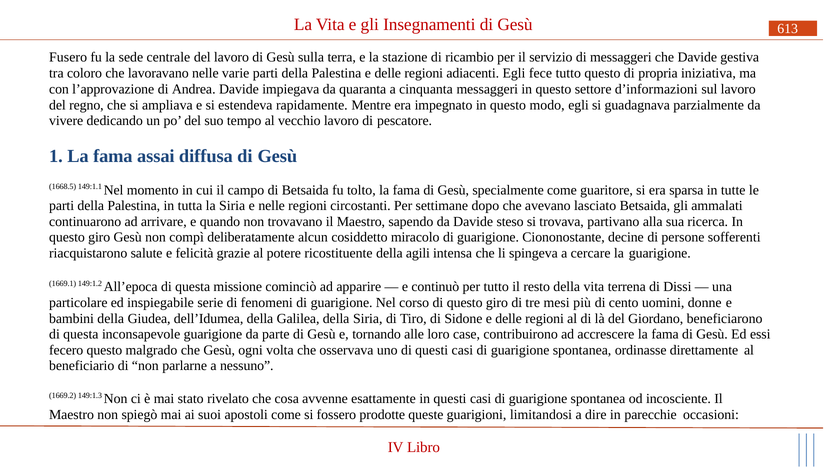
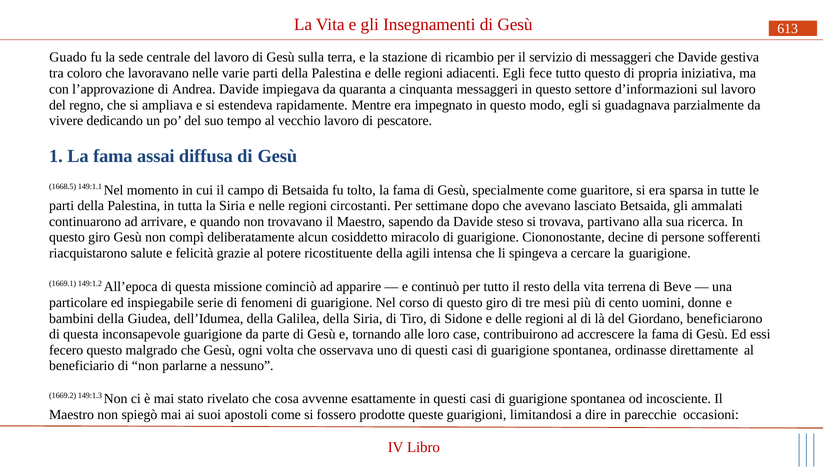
Fusero: Fusero -> Guado
Dissi: Dissi -> Beve
